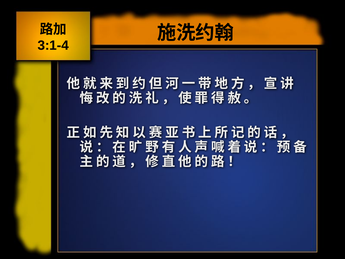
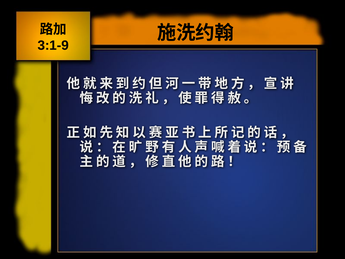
3:1-4: 3:1-4 -> 3:1-9
